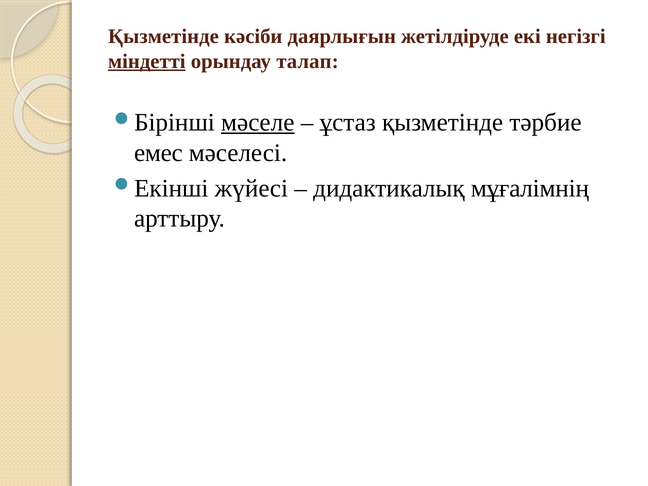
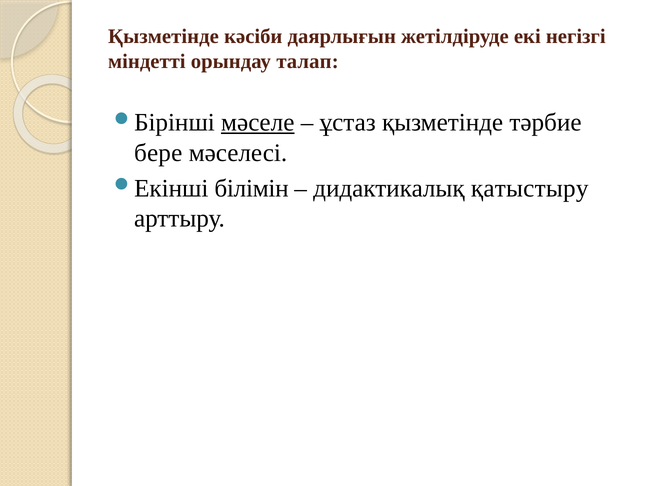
міндетті underline: present -> none
емес: емес -> бере
жүйесі: жүйесі -> білімін
мұғалімнің: мұғалімнің -> қатыстыру
